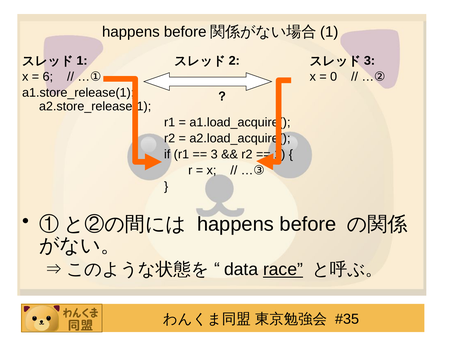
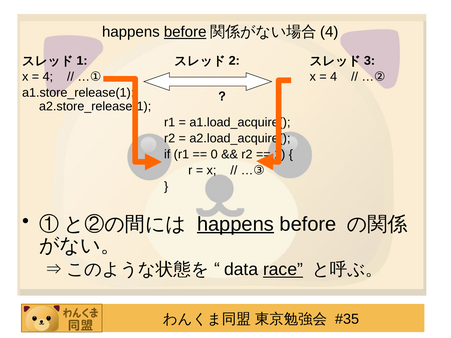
before at (185, 32) underline: none -> present
1 at (329, 32): 1 -> 4
6 at (48, 77): 6 -> 4
0 at (334, 77): 0 -> 4
3: 3 -> 0
happens at (235, 224) underline: none -> present
